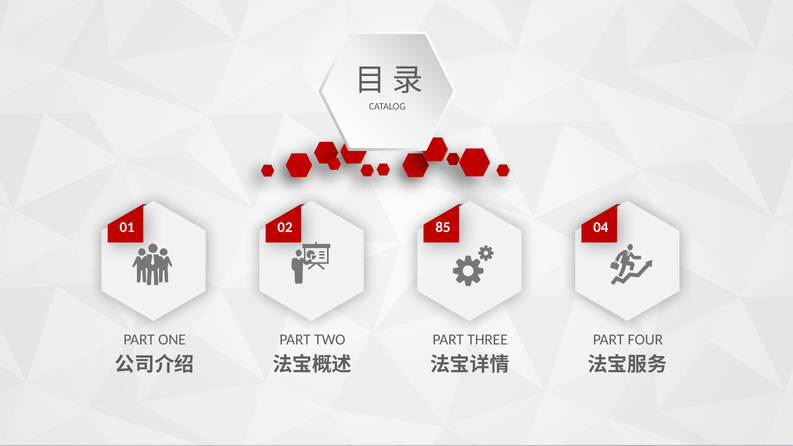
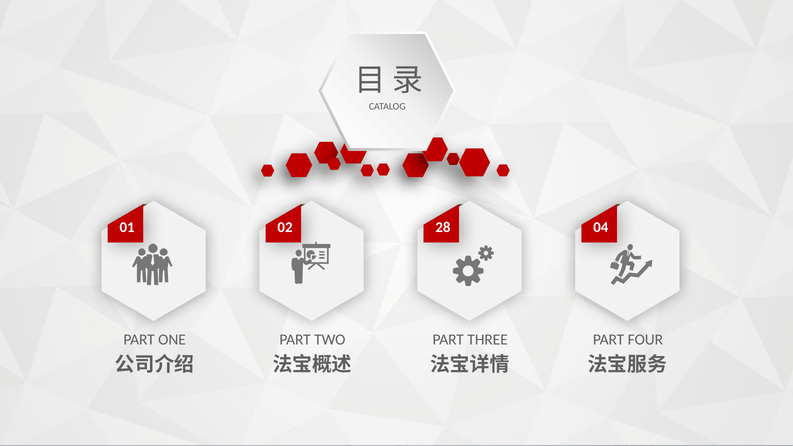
85: 85 -> 28
